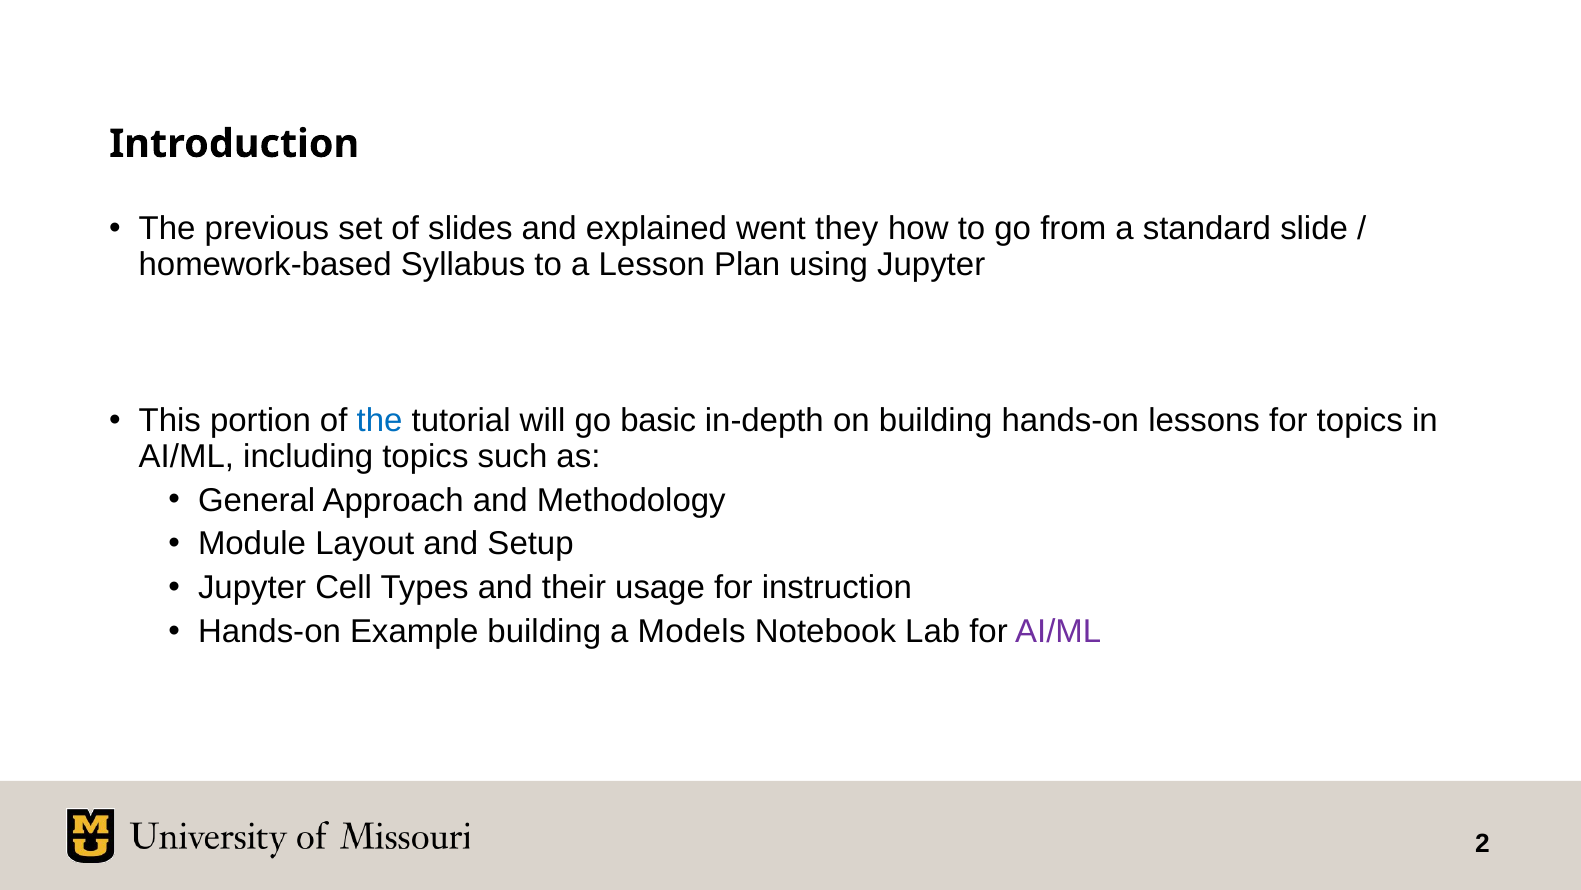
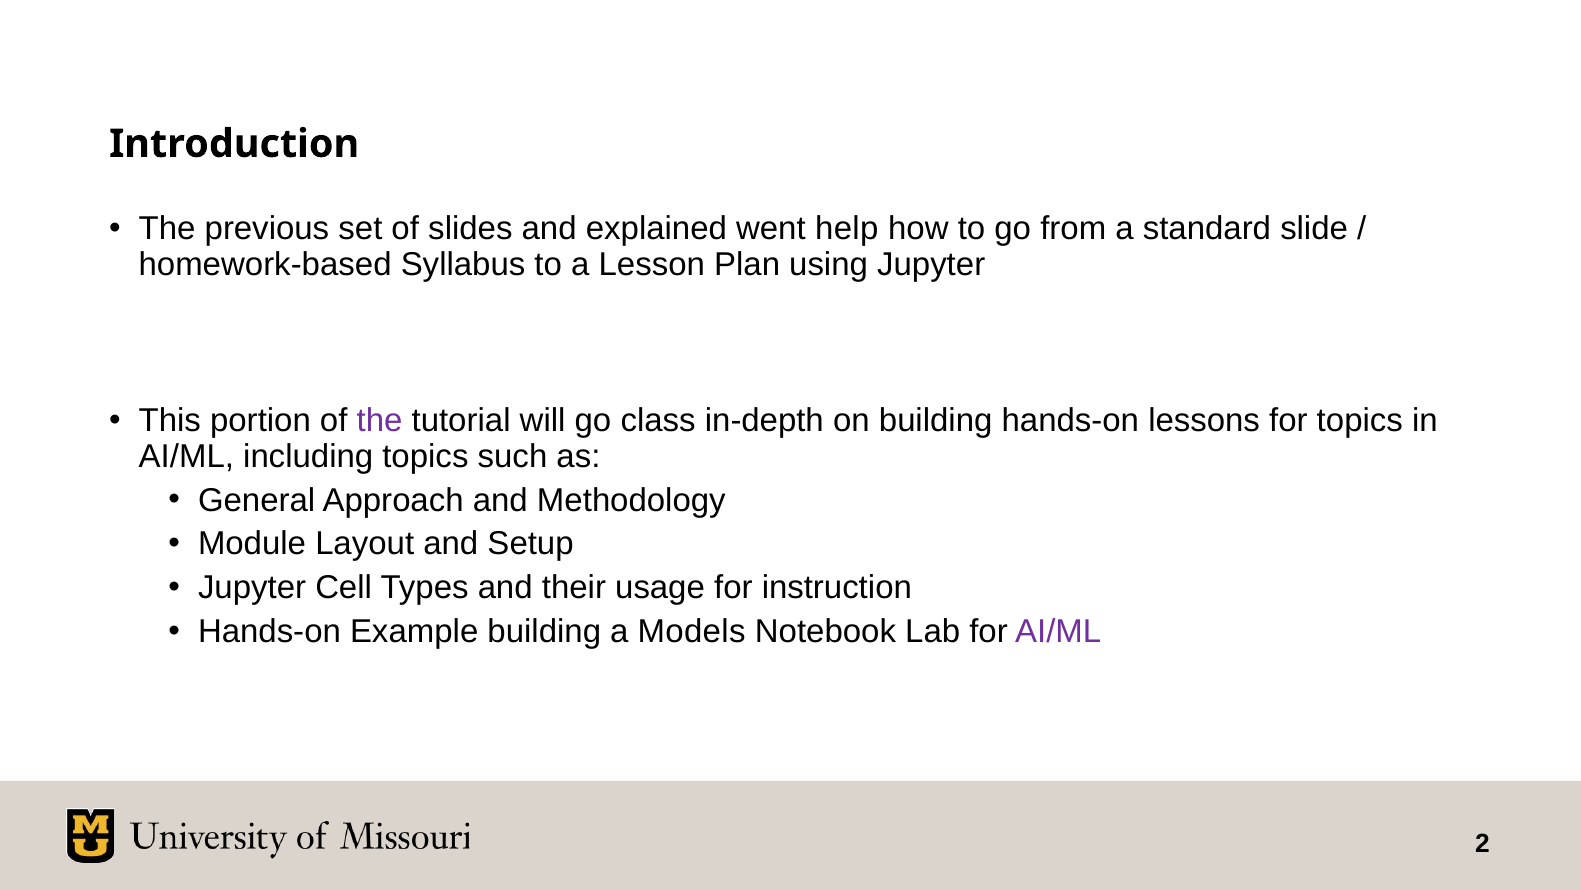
they: they -> help
the at (380, 420) colour: blue -> purple
basic: basic -> class
